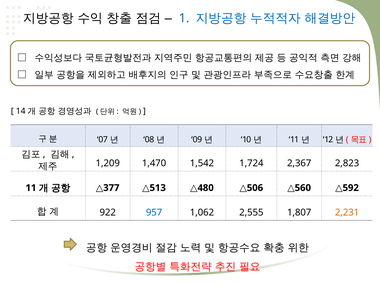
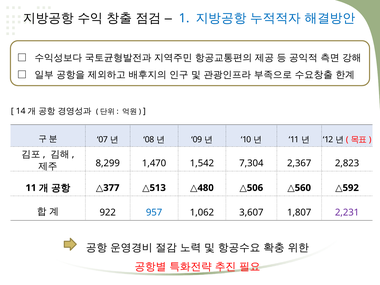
1,209: 1,209 -> 8,299
1,724: 1,724 -> 7,304
2,555: 2,555 -> 3,607
2,231 colour: orange -> purple
